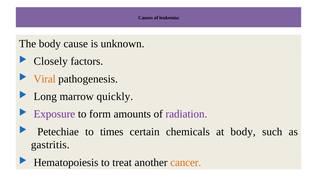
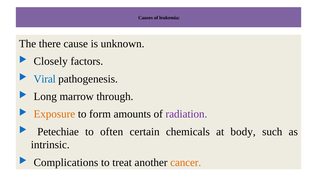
The body: body -> there
Viral colour: orange -> blue
quickly: quickly -> through
Exposure colour: purple -> orange
times: times -> often
gastritis: gastritis -> intrinsic
Hematopoiesis: Hematopoiesis -> Complications
